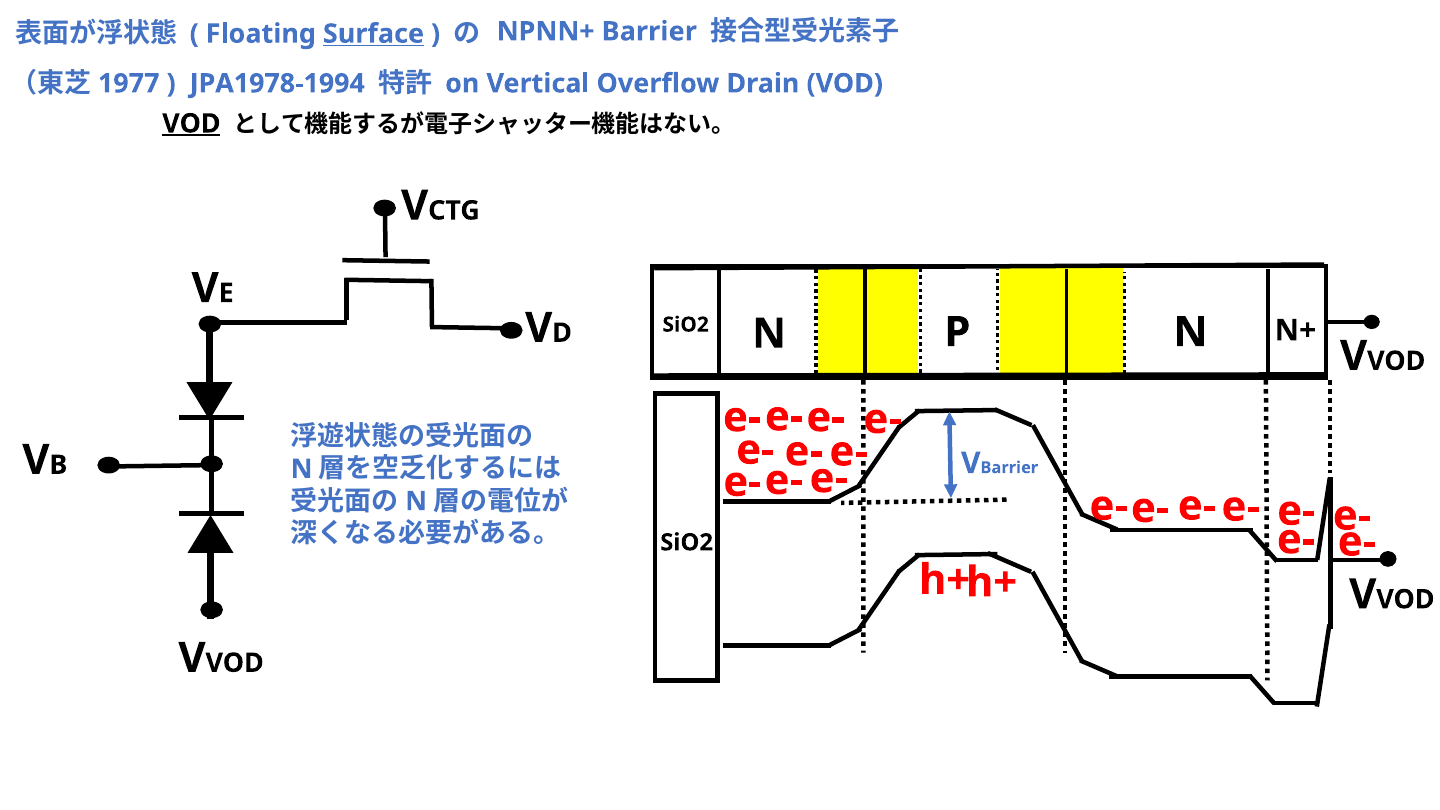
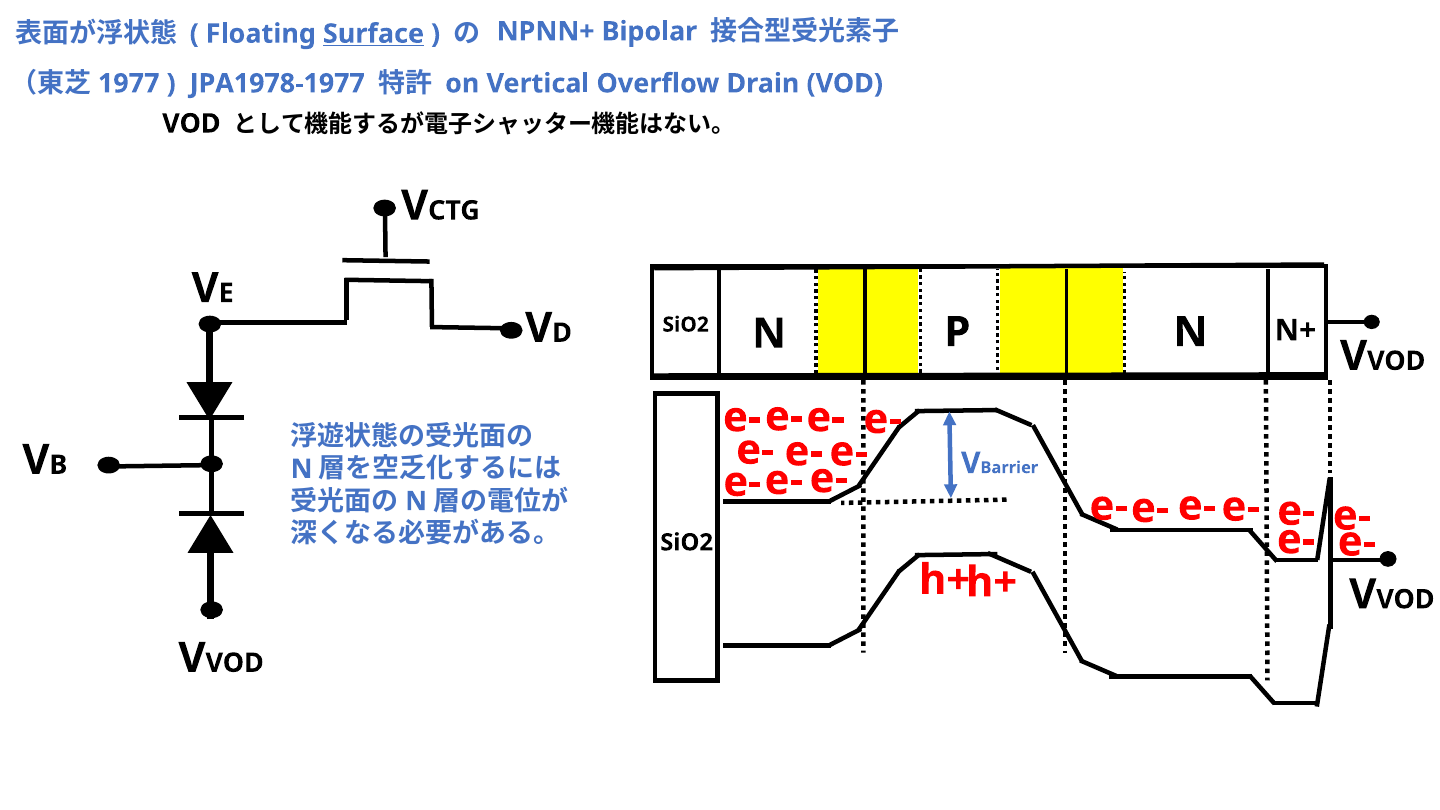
NPNN+ Barrier: Barrier -> Bipolar
JPA1978-1994: JPA1978-1994 -> JPA1978-1977
VOD at (191, 124) underline: present -> none
